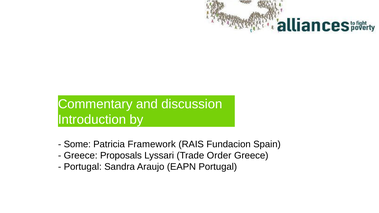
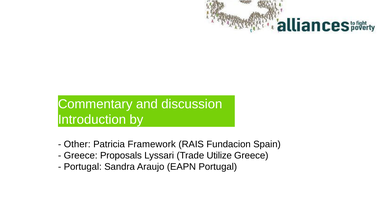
Some: Some -> Other
Order: Order -> Utilize
